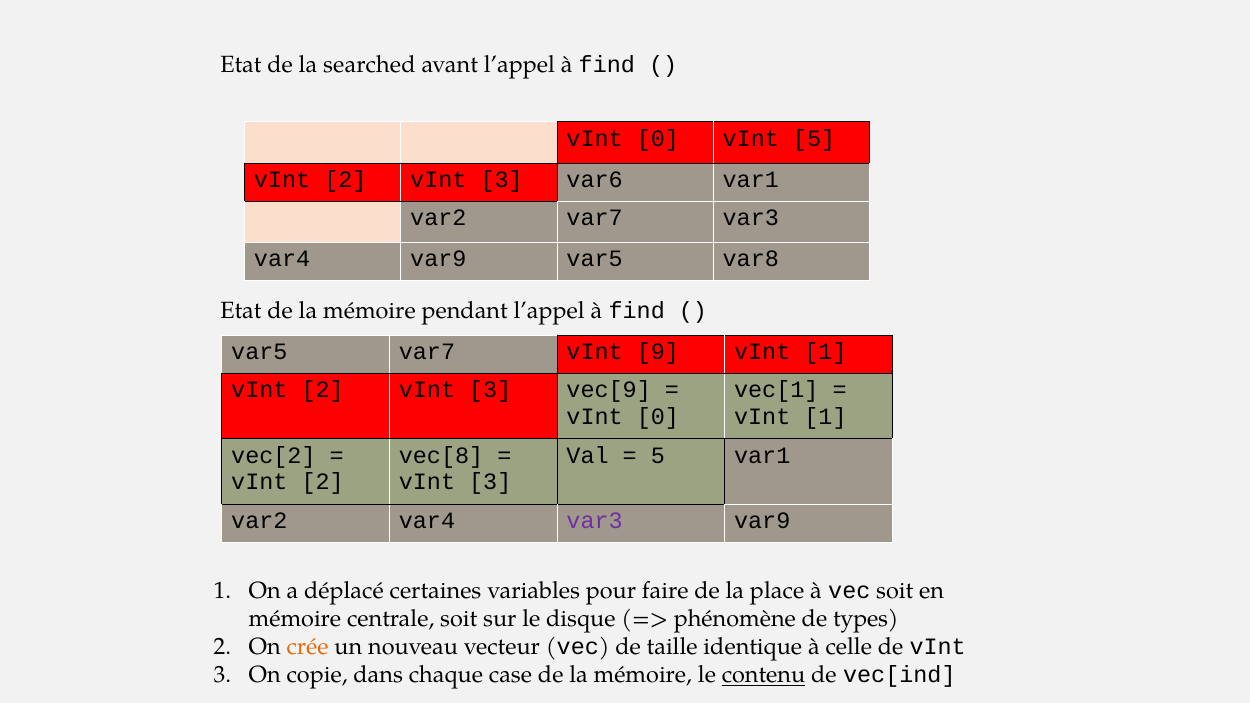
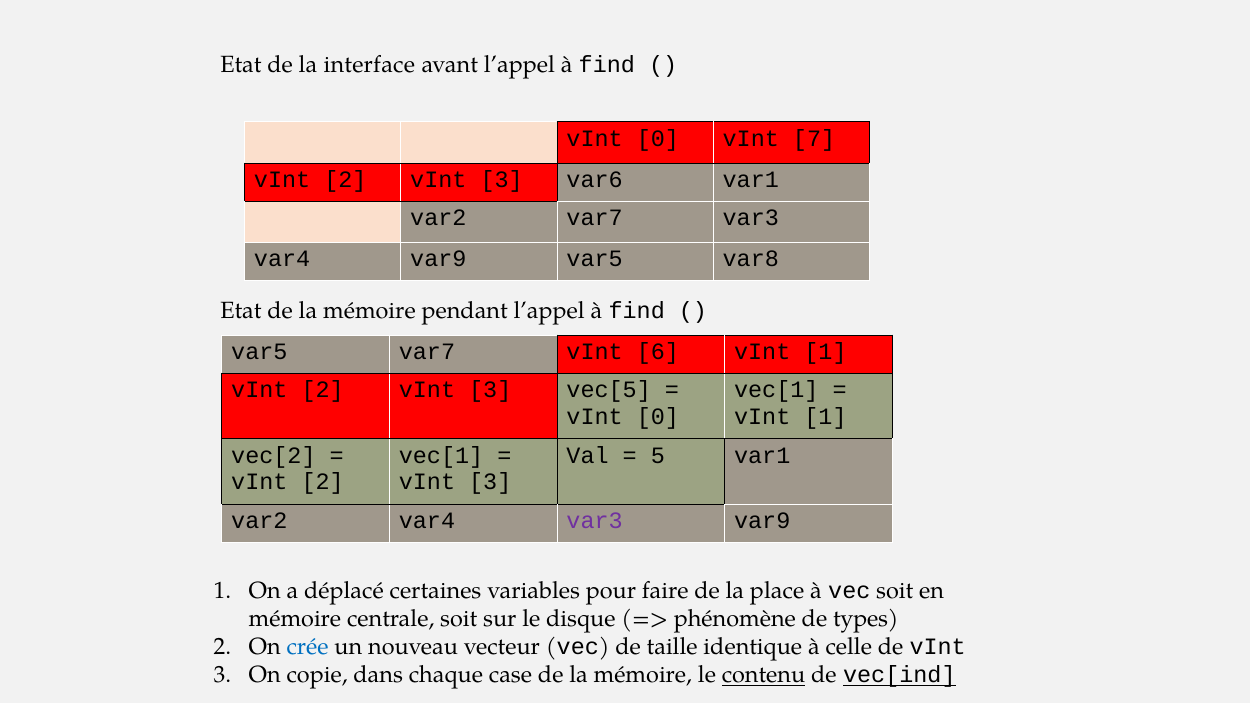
searched: searched -> interface
vInt 5: 5 -> 7
9: 9 -> 6
vec[9: vec[9 -> vec[5
vec[8 at (441, 455): vec[8 -> vec[1
crée colour: orange -> blue
vec[ind underline: none -> present
